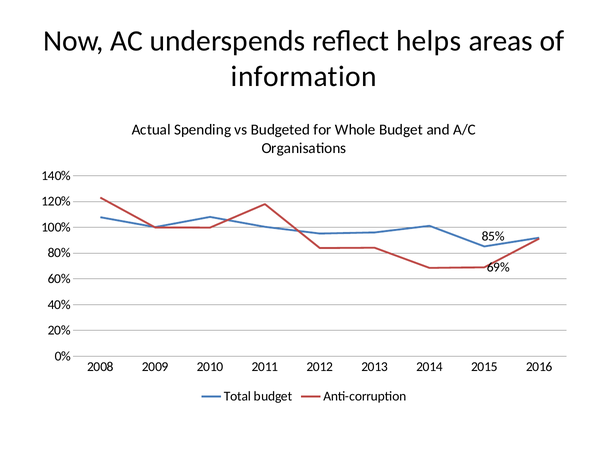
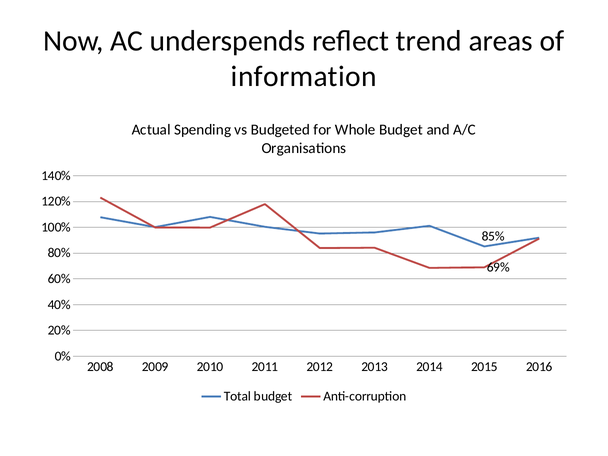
helps: helps -> trend
